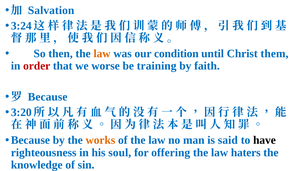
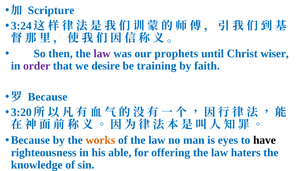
Salvation: Salvation -> Scripture
law at (102, 53) colour: orange -> purple
condition: condition -> prophets
them: them -> wiser
order colour: red -> purple
worse: worse -> desire
said: said -> eyes
soul: soul -> able
